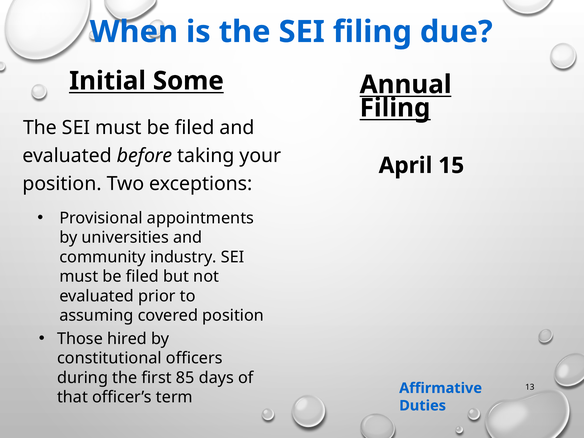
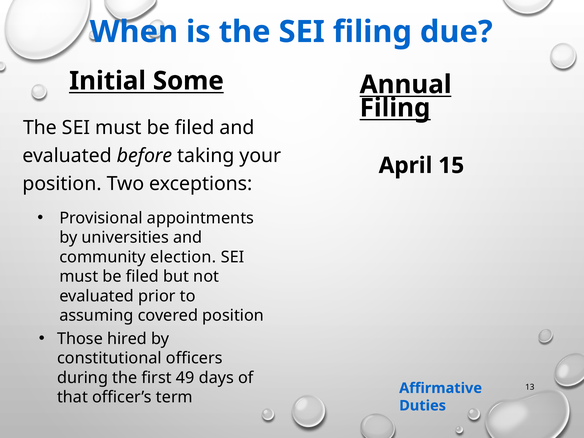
industry: industry -> election
85: 85 -> 49
